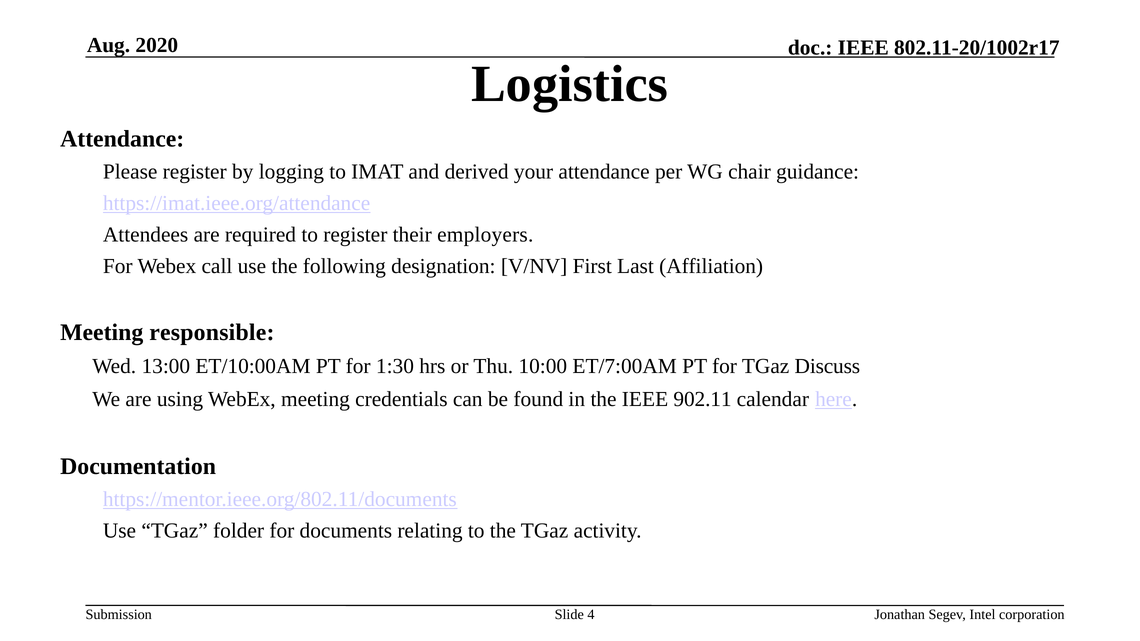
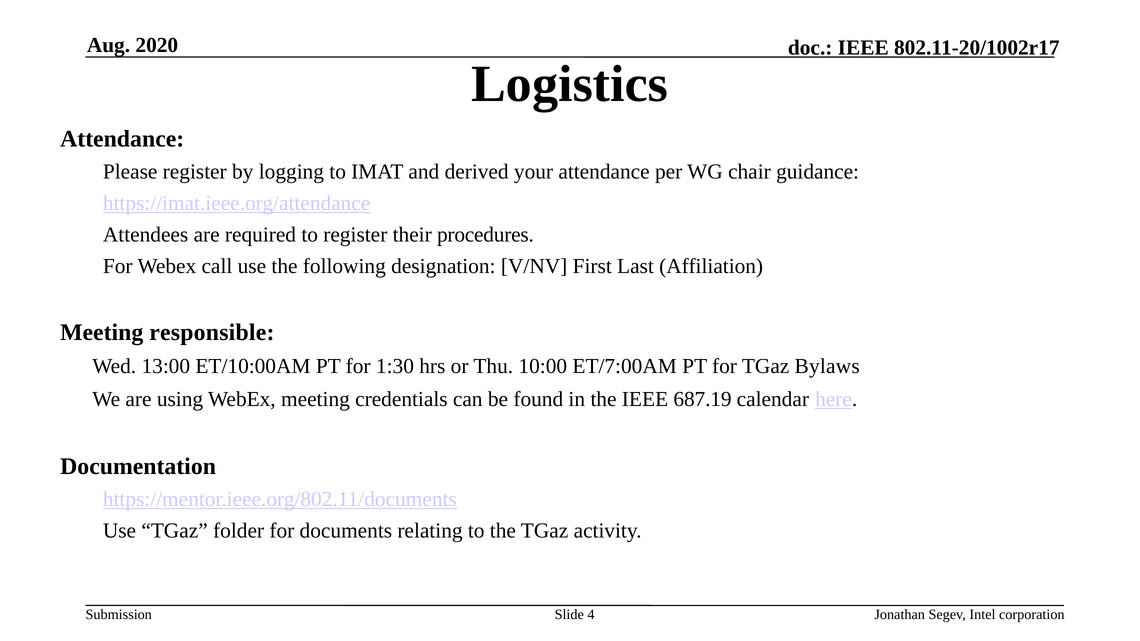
employers: employers -> procedures
Discuss: Discuss -> Bylaws
902.11: 902.11 -> 687.19
